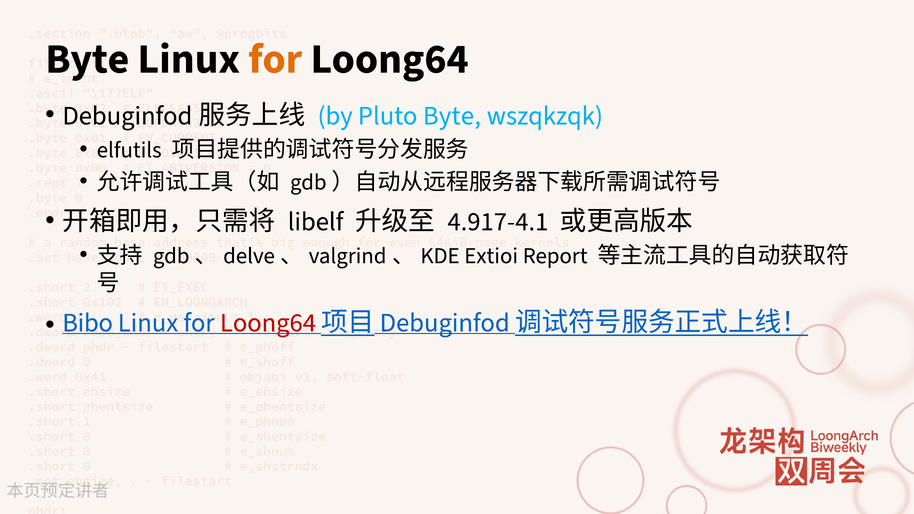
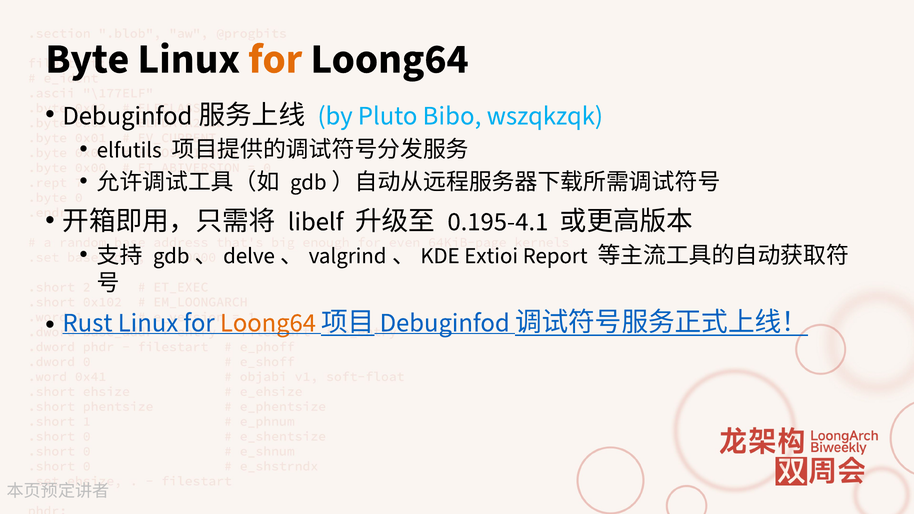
Pluto Byte: Byte -> Bibo
4.917-4.1: 4.917-4.1 -> 0.195-4.1
Bibo: Bibo -> Rust
Loong64 at (268, 323) colour: red -> orange
